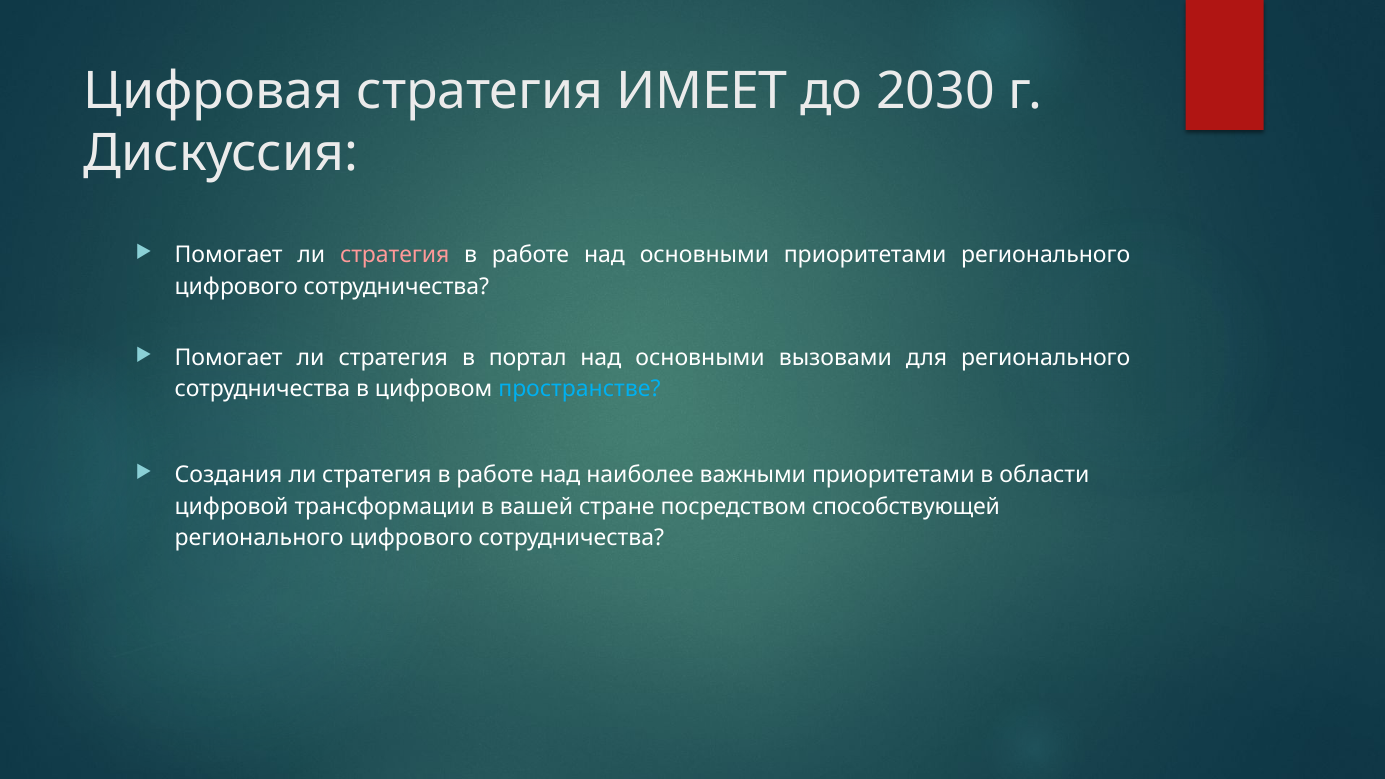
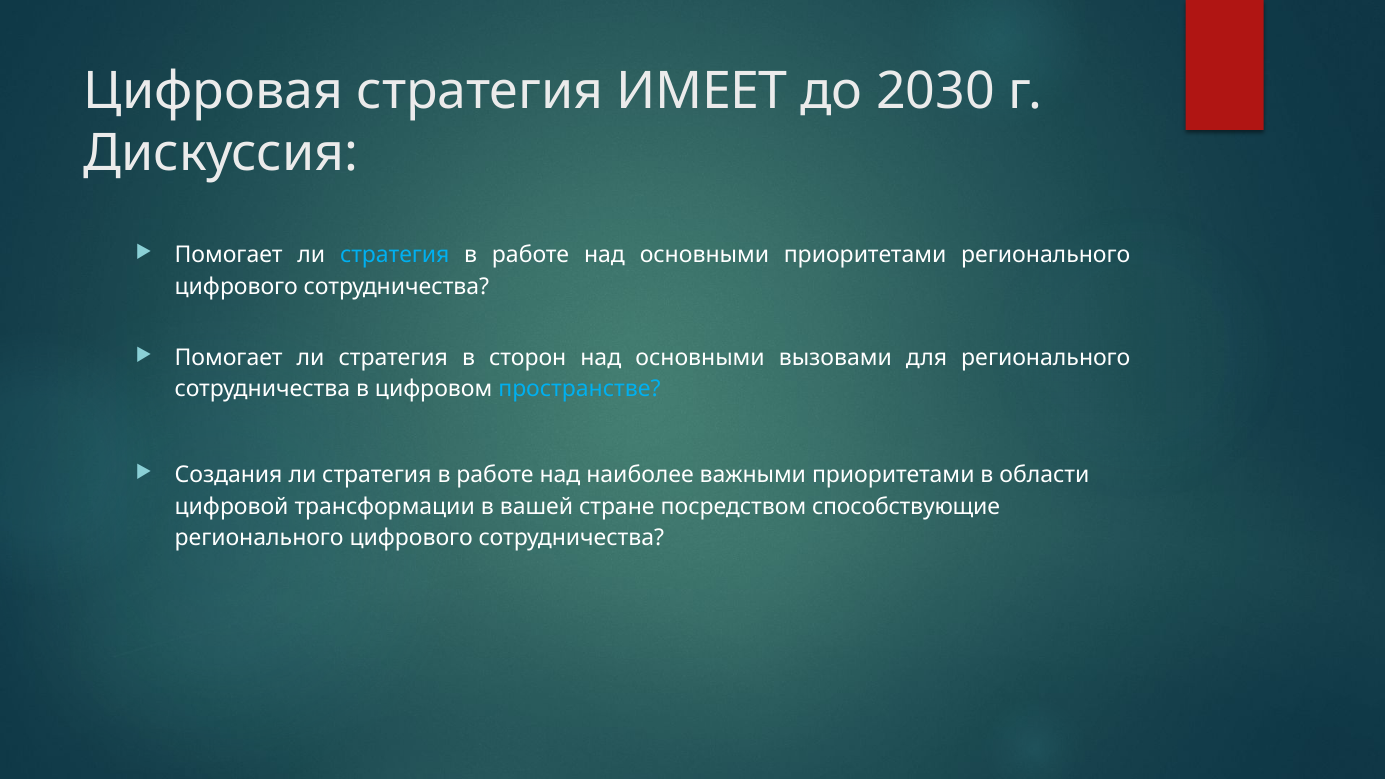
стратегия at (395, 255) colour: pink -> light blue
портал: портал -> сторон
способствующей: способствующей -> способствующие
